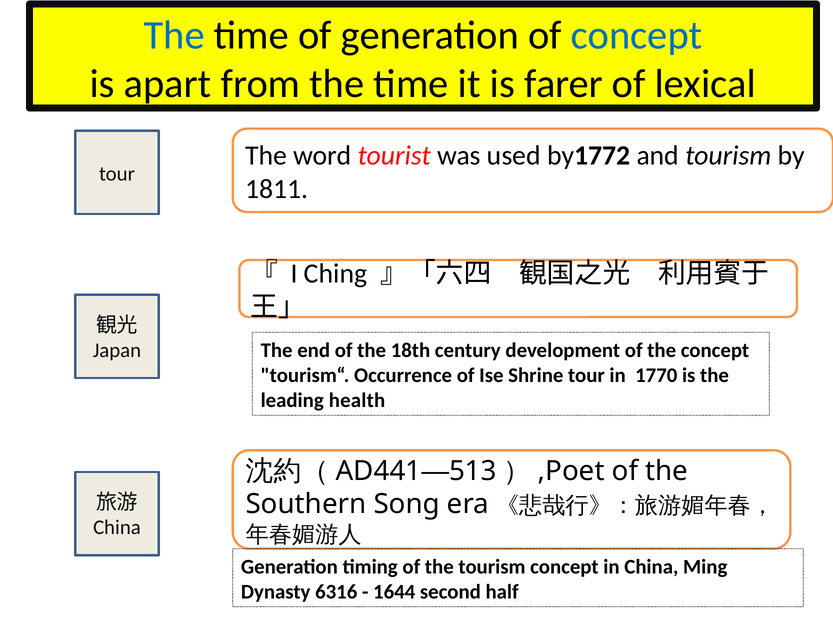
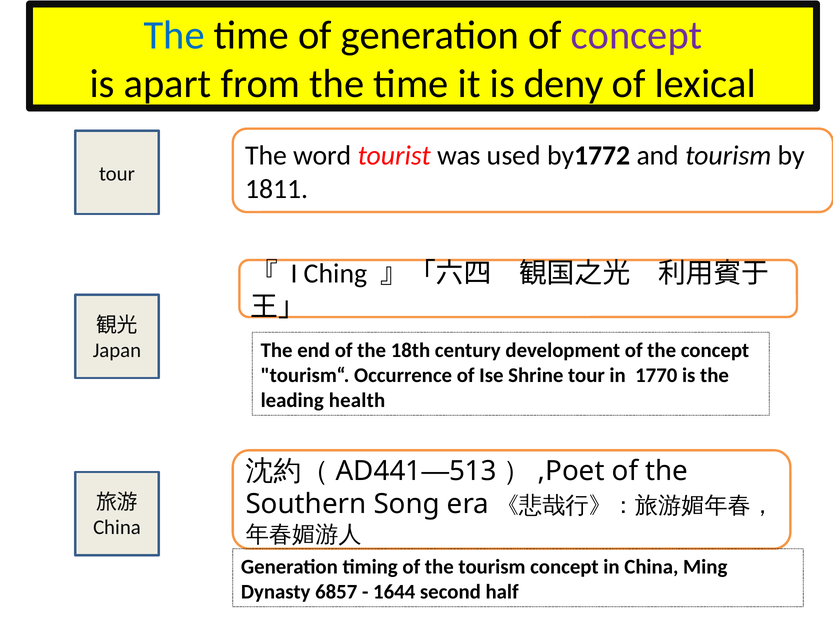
concept at (637, 35) colour: blue -> purple
farer: farer -> deny
6316: 6316 -> 6857
